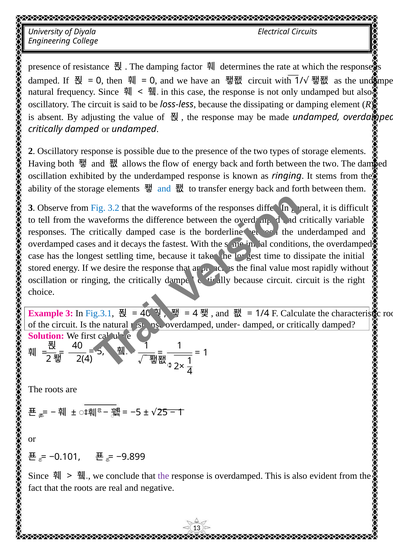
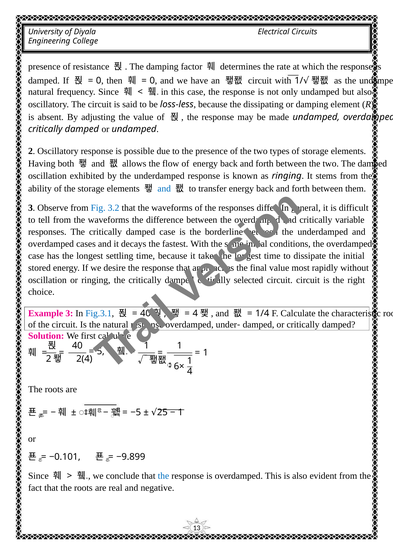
because at (248, 280): because -> selected
2×: 2× -> 6×
the at (163, 476) colour: purple -> blue
